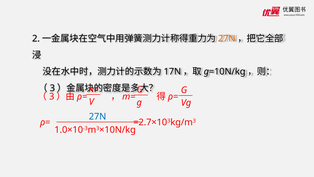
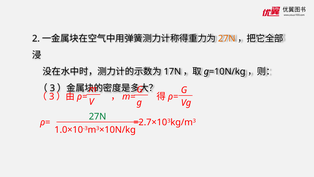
27N at (98, 116) colour: blue -> green
